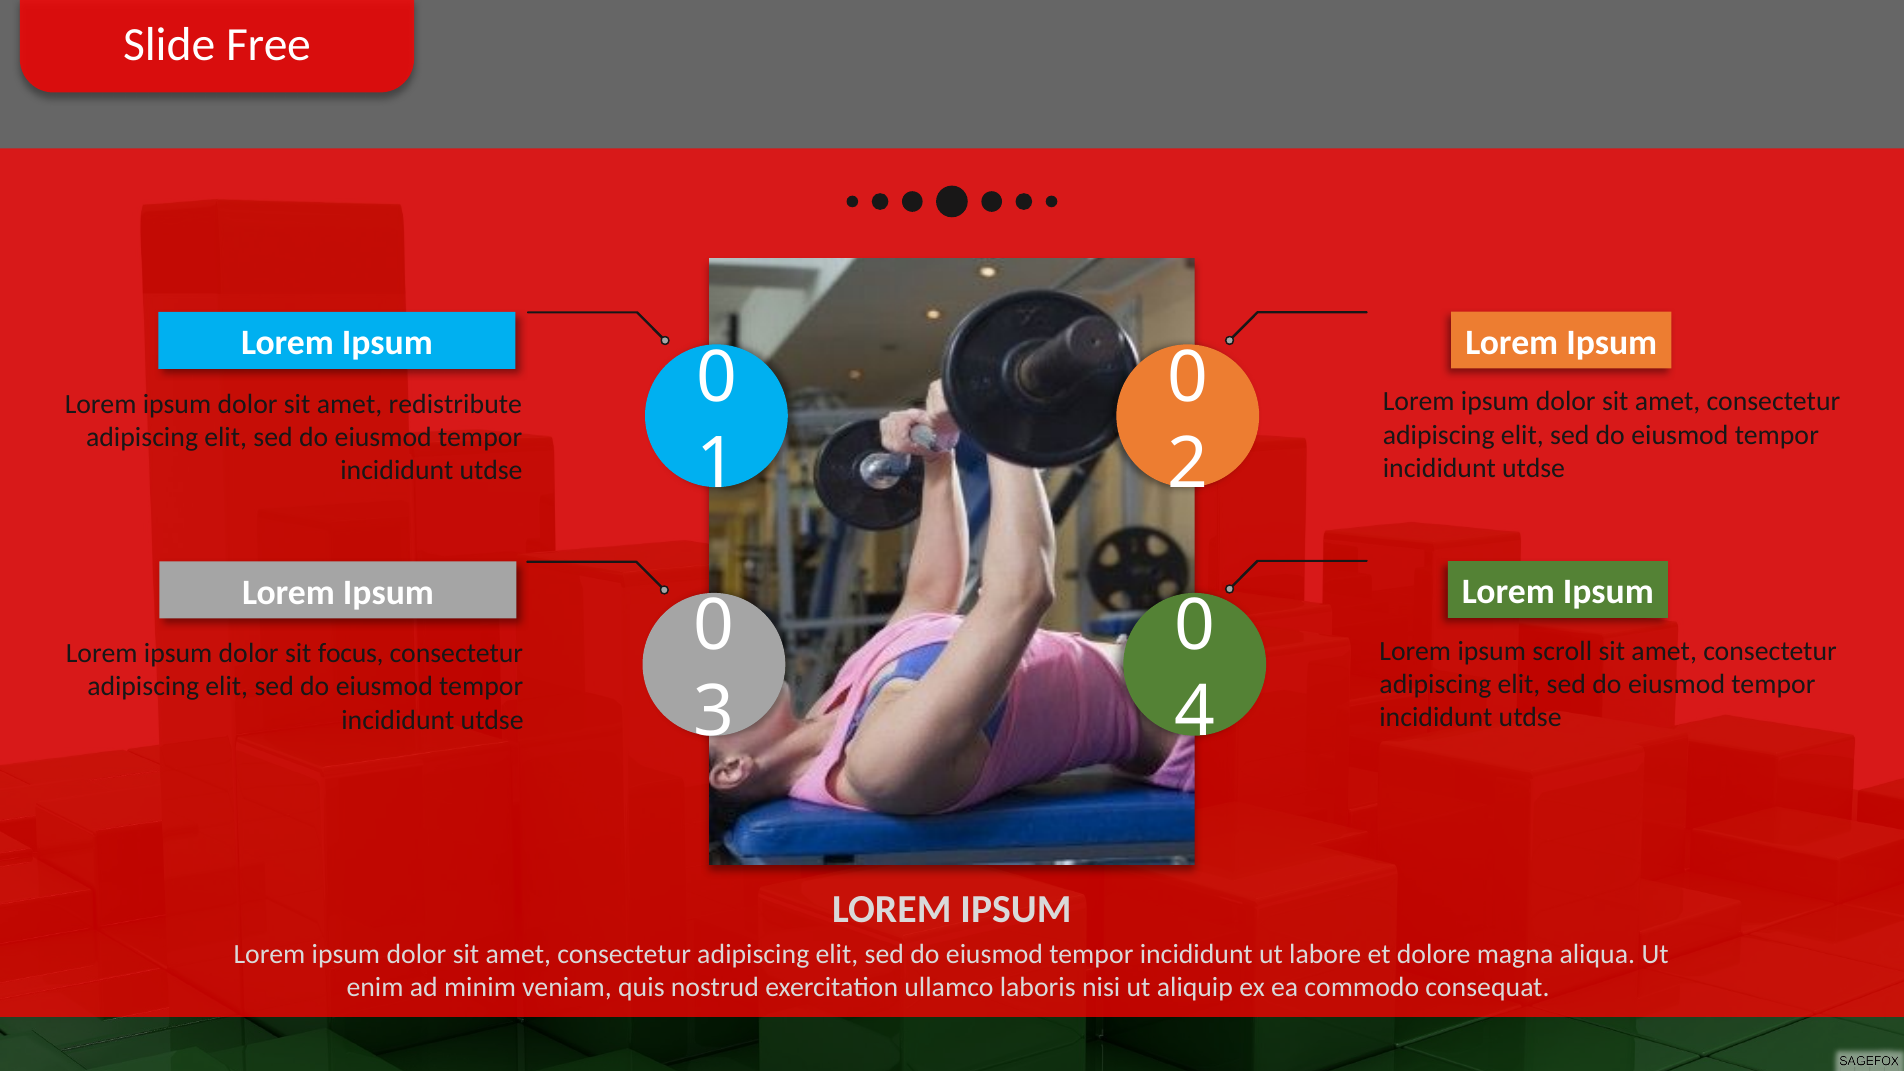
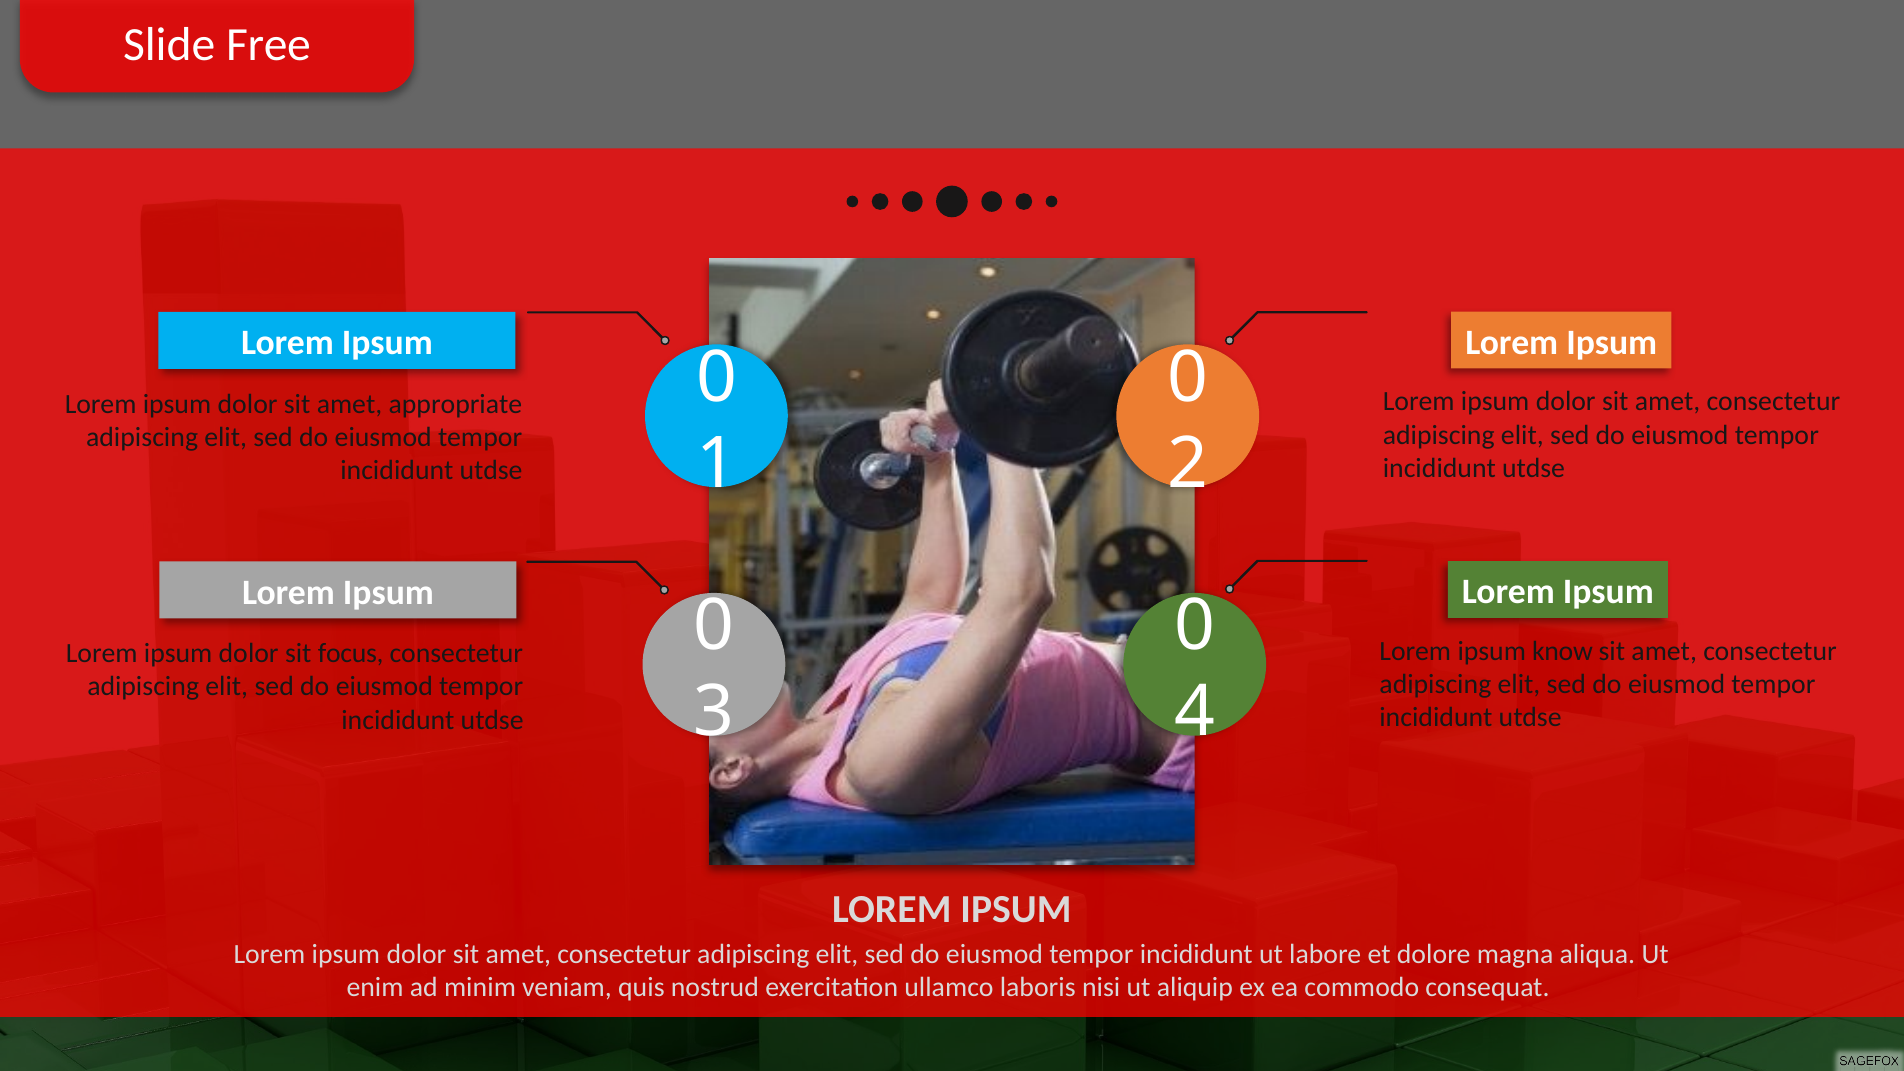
redistribute: redistribute -> appropriate
scroll: scroll -> know
